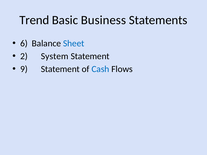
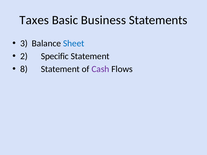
Trend: Trend -> Taxes
6: 6 -> 3
System: System -> Specific
9: 9 -> 8
Cash colour: blue -> purple
